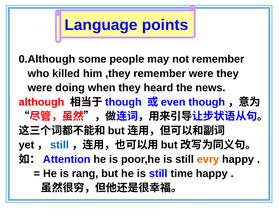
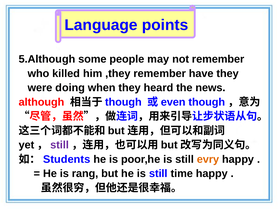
0.Although: 0.Although -> 5.Although
remember were: were -> have
still at (60, 145) colour: blue -> purple
Attention: Attention -> Students
